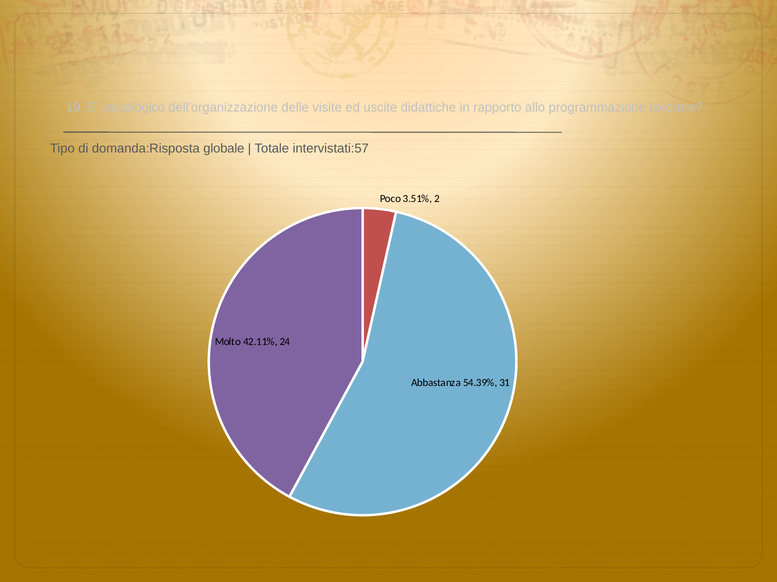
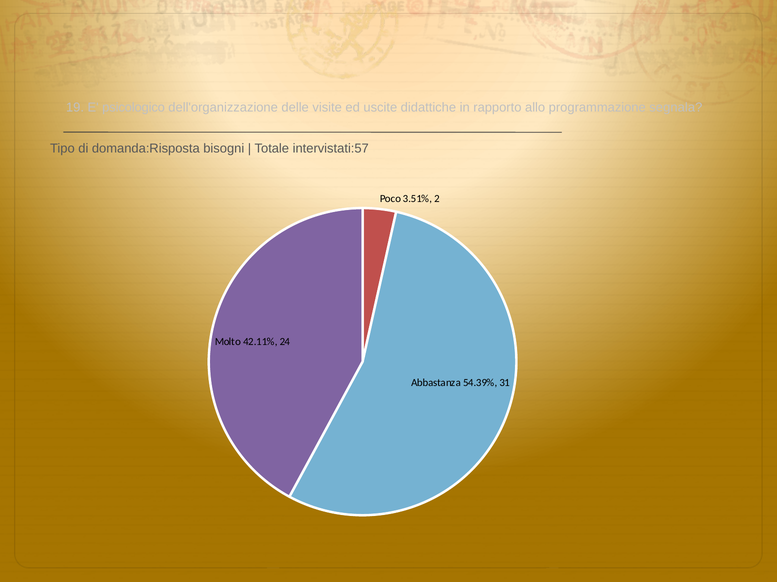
lavorare: lavorare -> segnala
globale: globale -> bisogni
